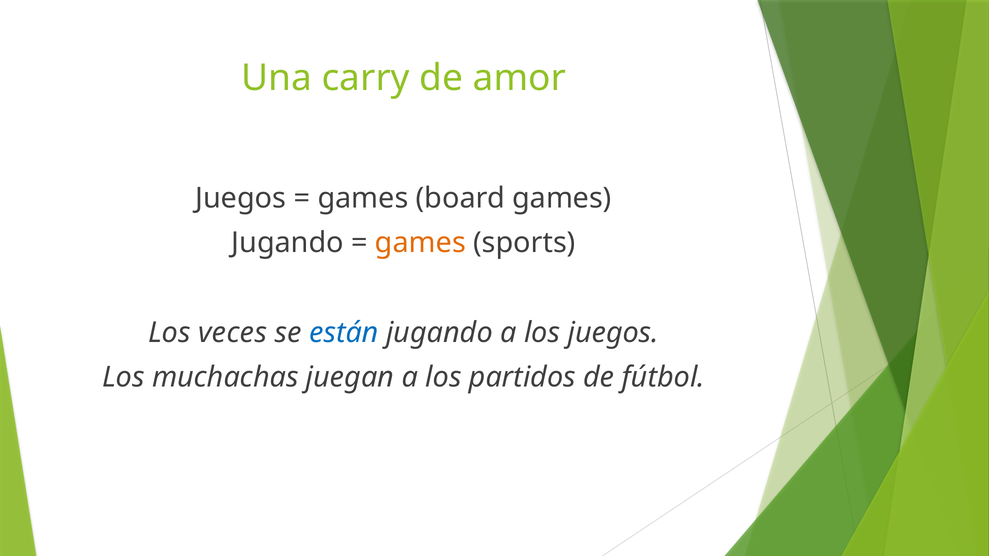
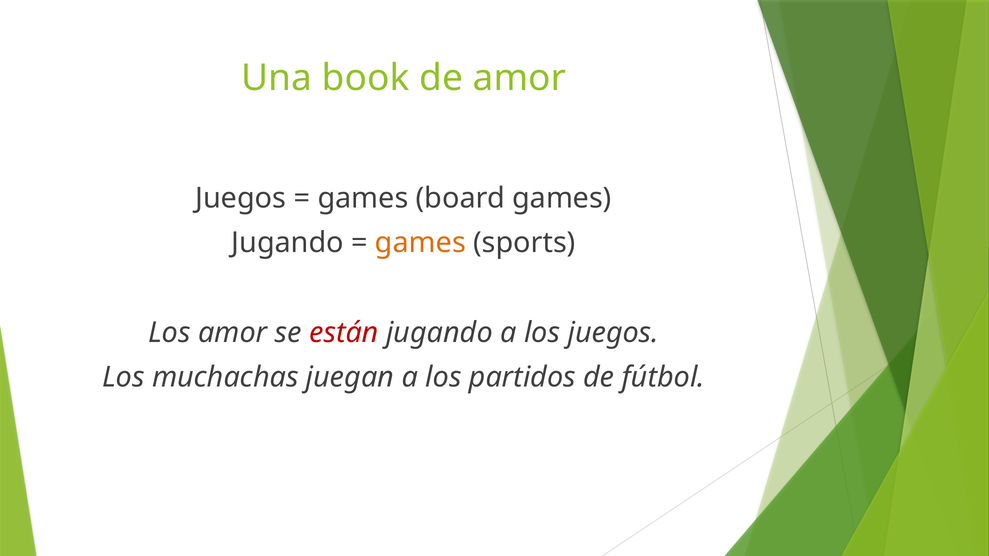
carry: carry -> book
Los veces: veces -> amor
están colour: blue -> red
